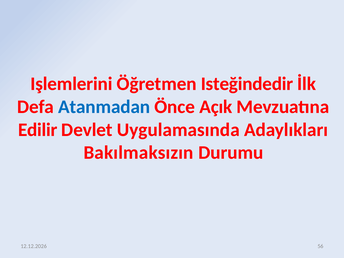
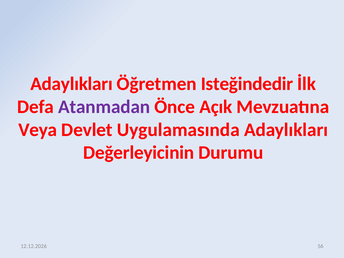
Işlemlerini at (71, 84): Işlemlerini -> Adaylıkları
Atanmadan colour: blue -> purple
Edilir: Edilir -> Veya
Bakılmaksızın: Bakılmaksızın -> Değerleyicinin
